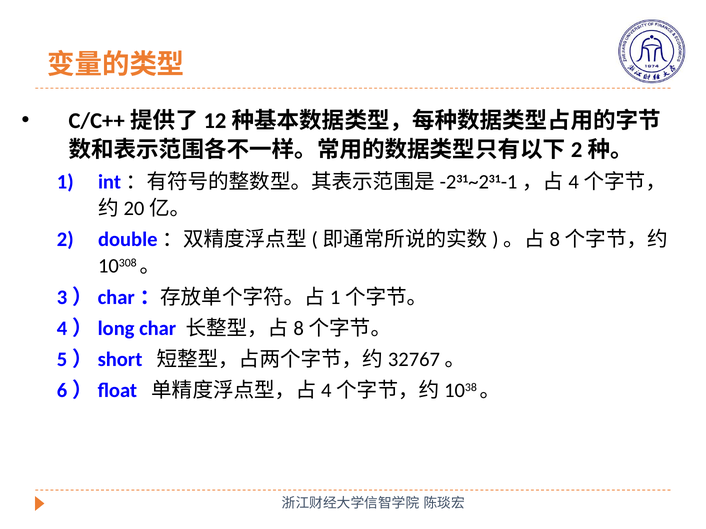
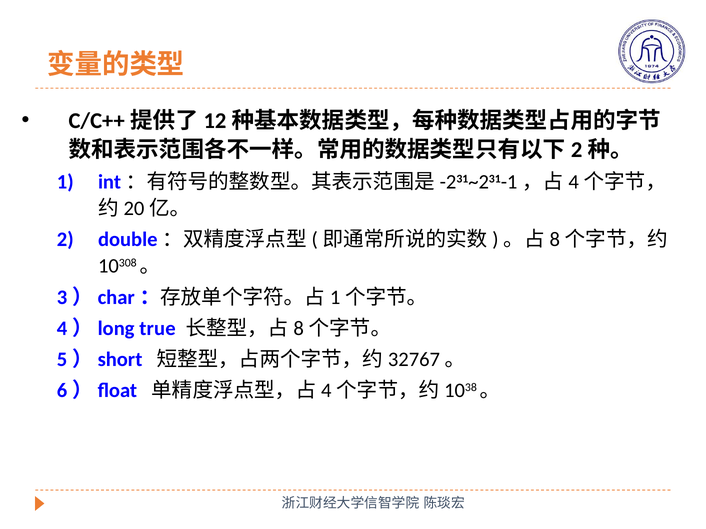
char: char -> true
